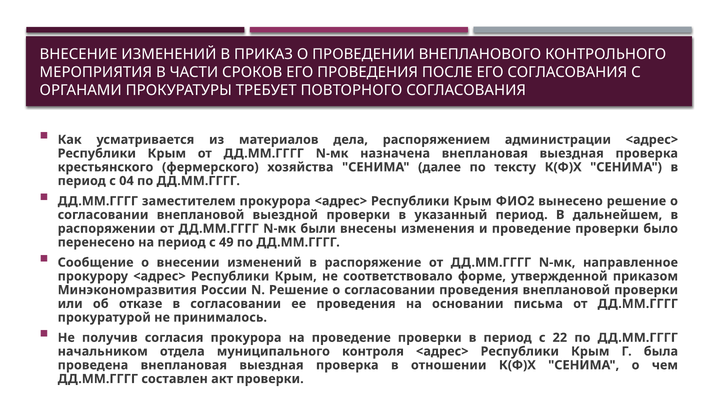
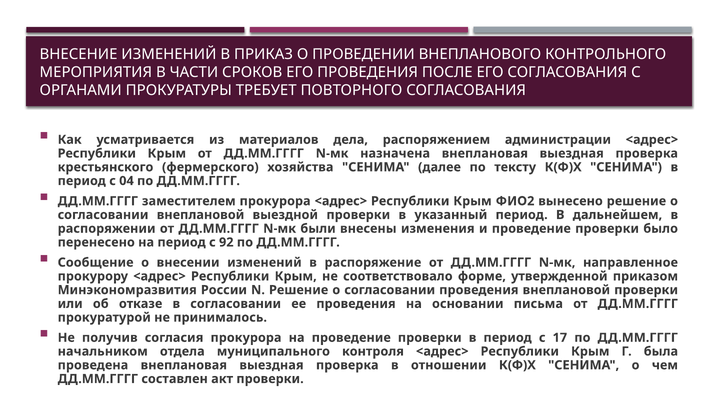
49: 49 -> 92
22: 22 -> 17
